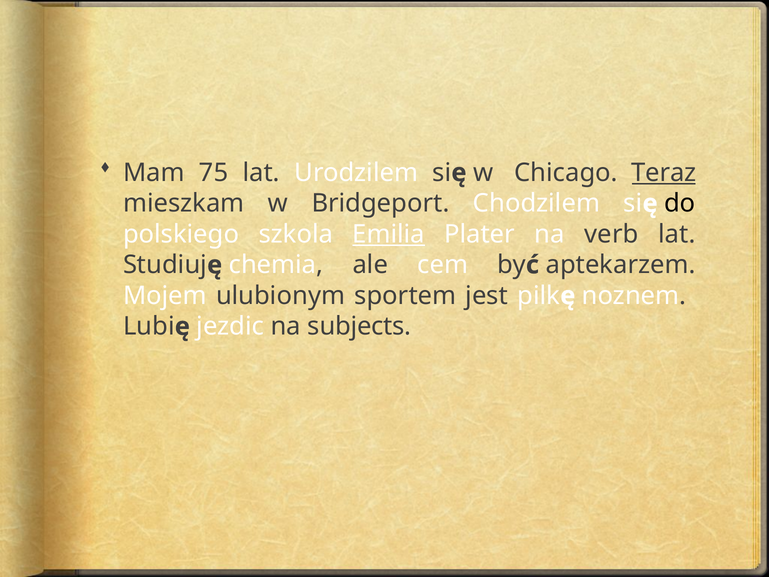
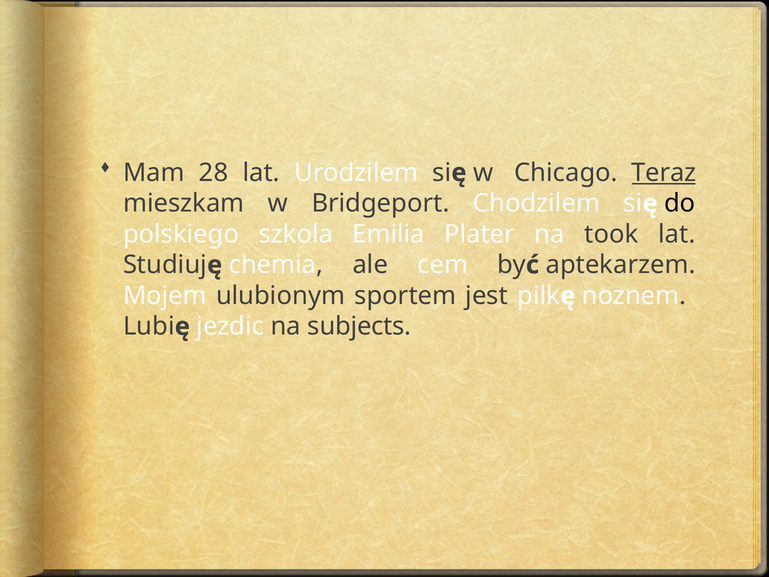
75: 75 -> 28
Emilia underline: present -> none
verb: verb -> took
